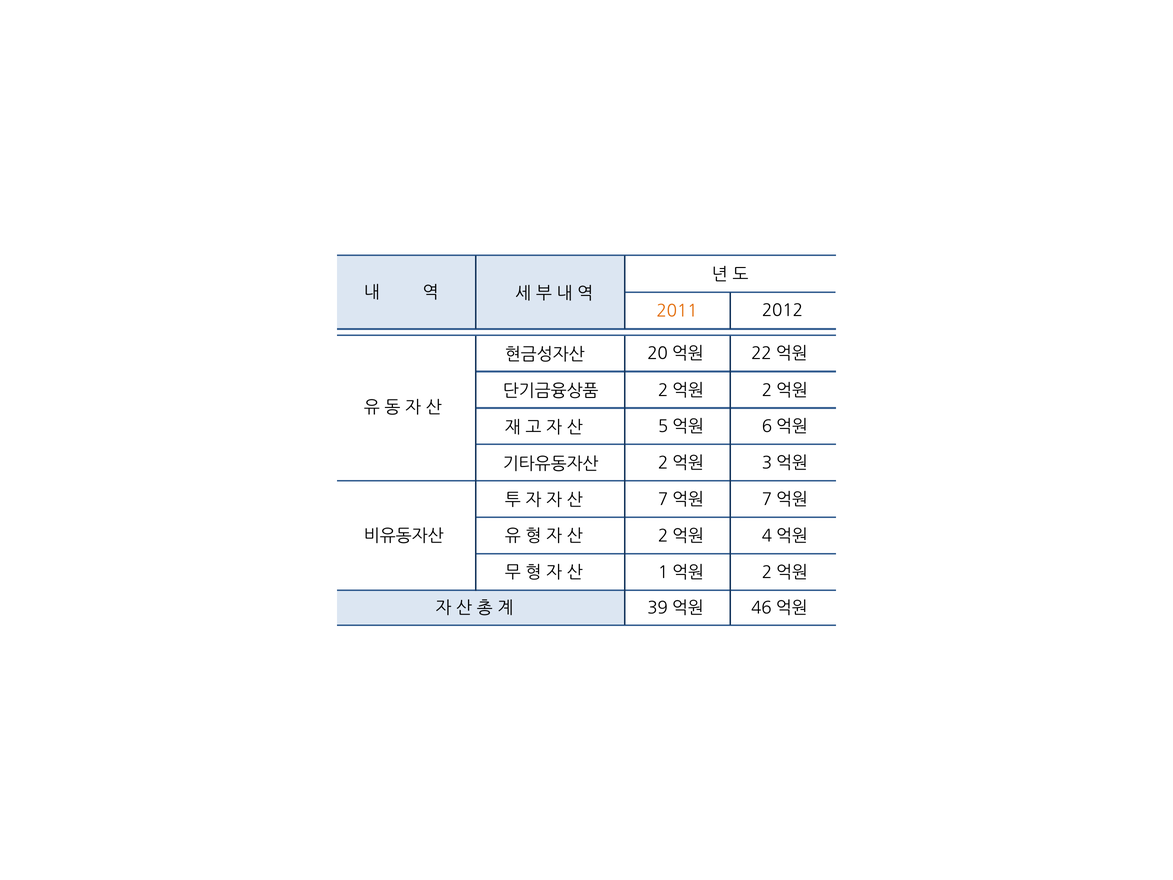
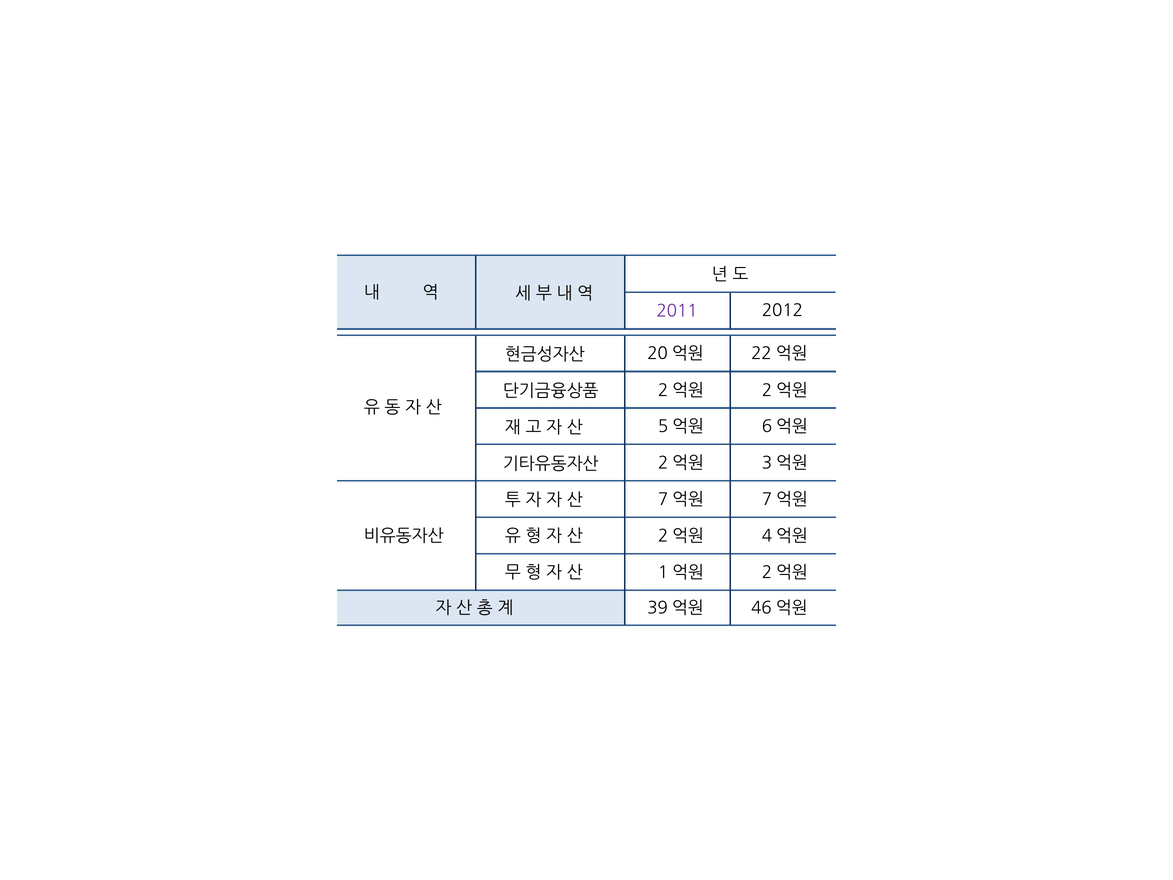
2011 colour: orange -> purple
